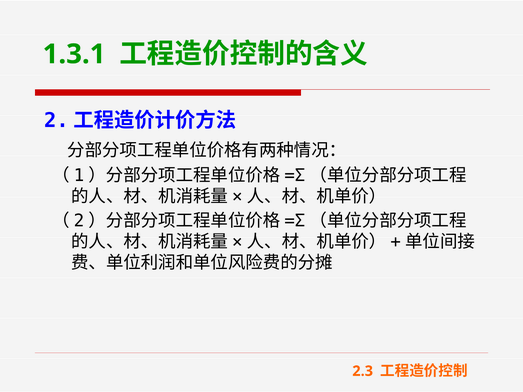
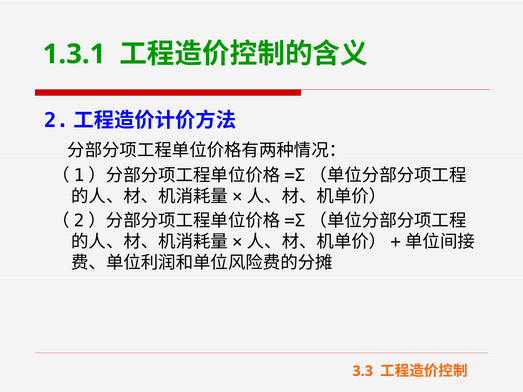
2.3: 2.3 -> 3.3
